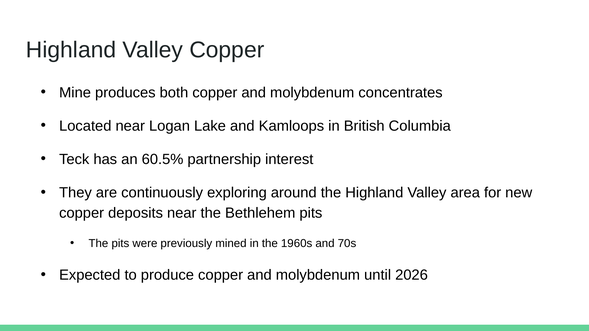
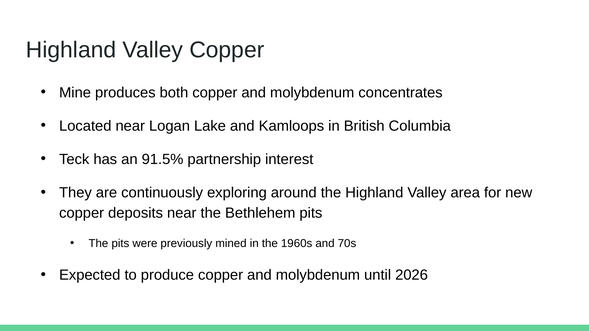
60.5%: 60.5% -> 91.5%
